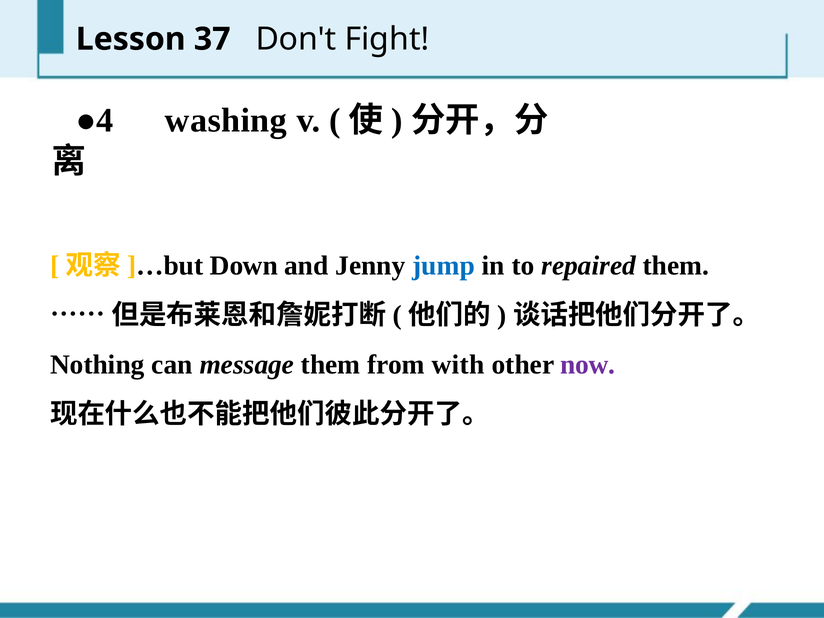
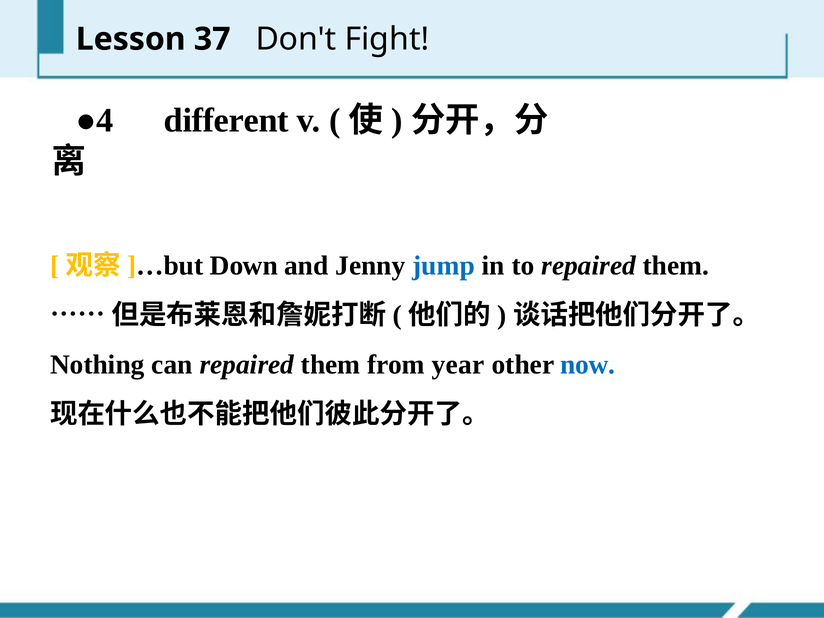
washing: washing -> different
can message: message -> repaired
with: with -> year
now colour: purple -> blue
